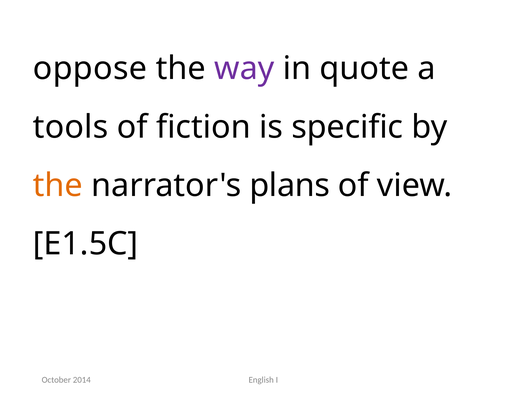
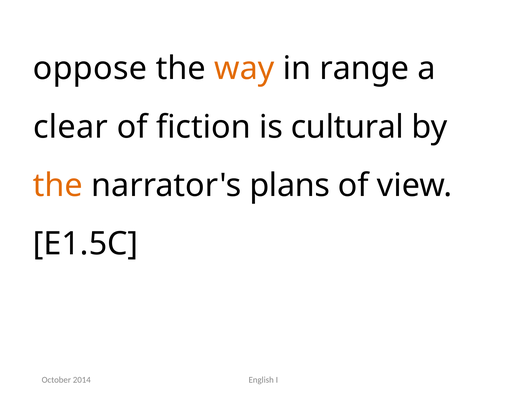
way colour: purple -> orange
quote: quote -> range
tools: tools -> clear
specific: specific -> cultural
